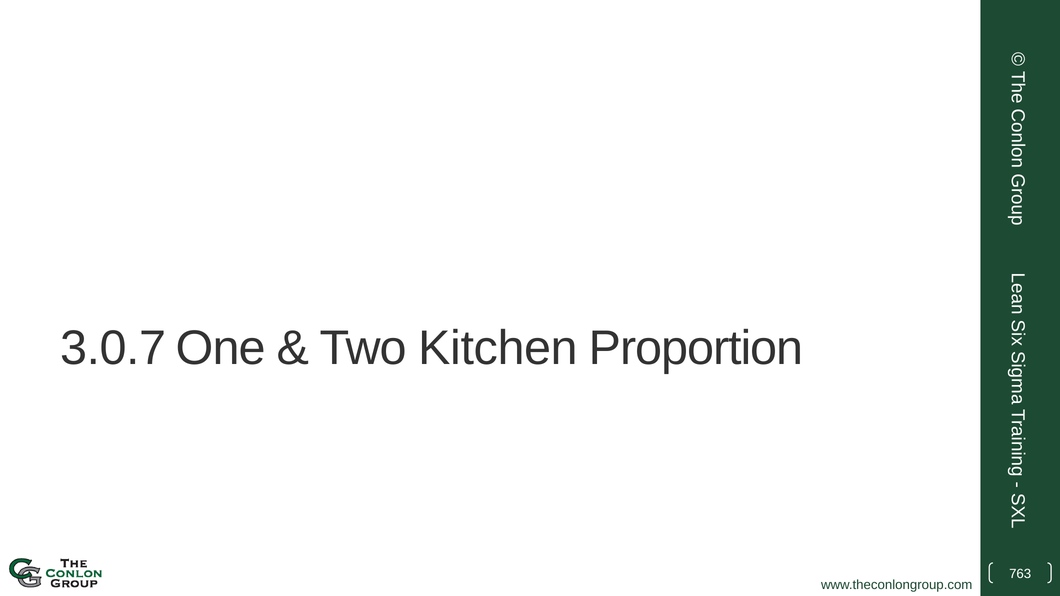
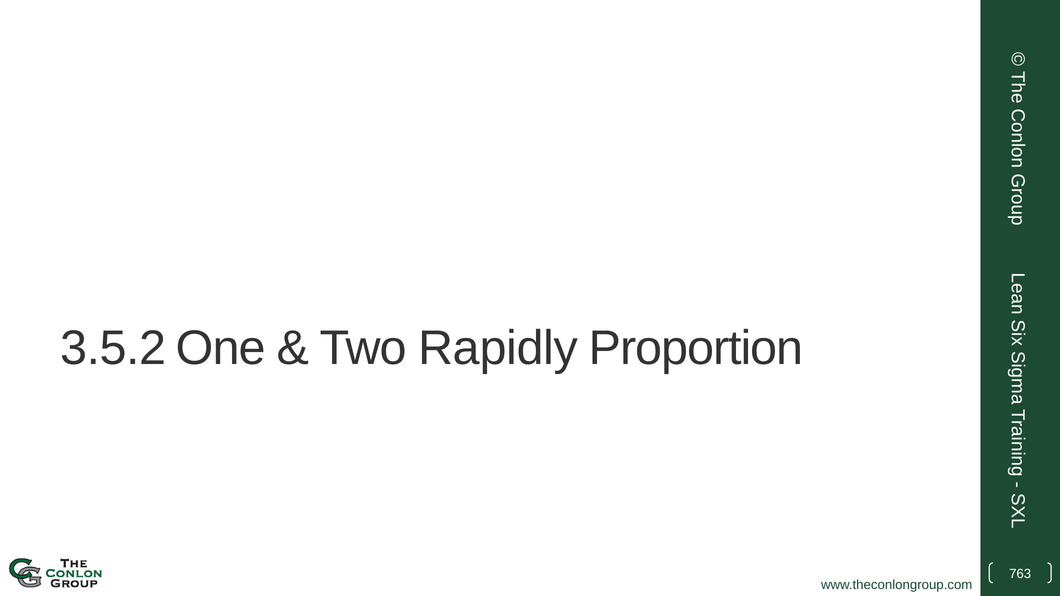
3.0.7: 3.0.7 -> 3.5.2
Kitchen: Kitchen -> Rapidly
